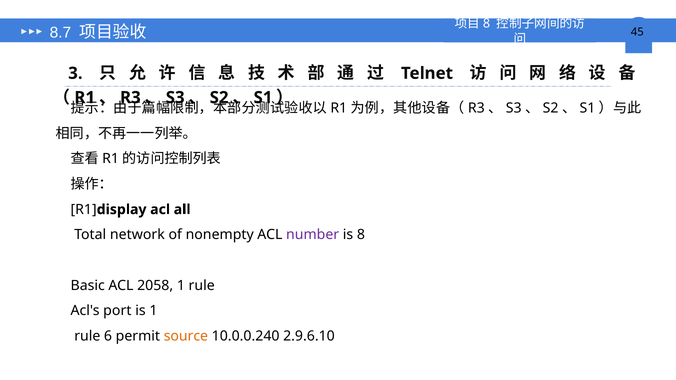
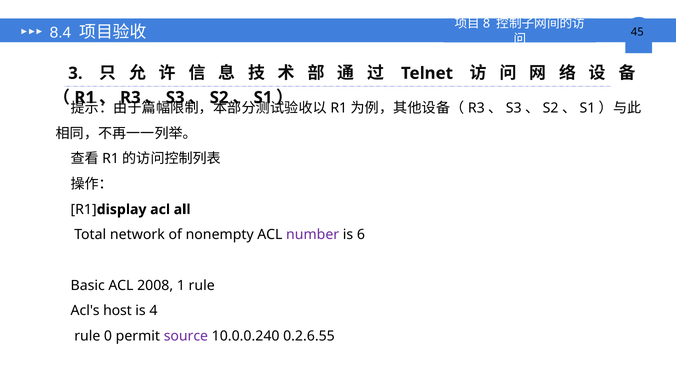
8.7: 8.7 -> 8.4
8: 8 -> 6
2058: 2058 -> 2008
port: port -> host
is 1: 1 -> 4
6: 6 -> 0
source colour: orange -> purple
2.9.6.10: 2.9.6.10 -> 0.2.6.55
